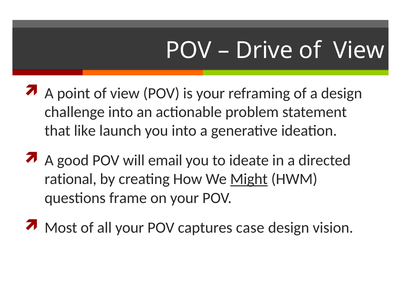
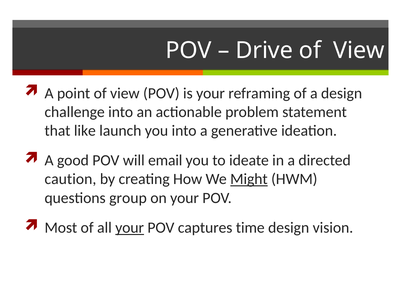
rational: rational -> caution
frame: frame -> group
your at (130, 228) underline: none -> present
case: case -> time
